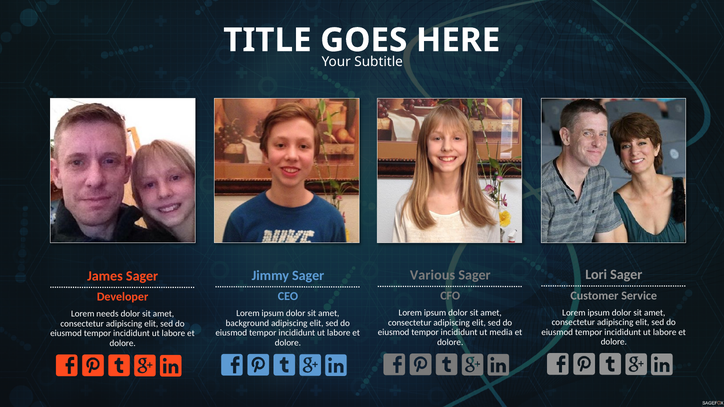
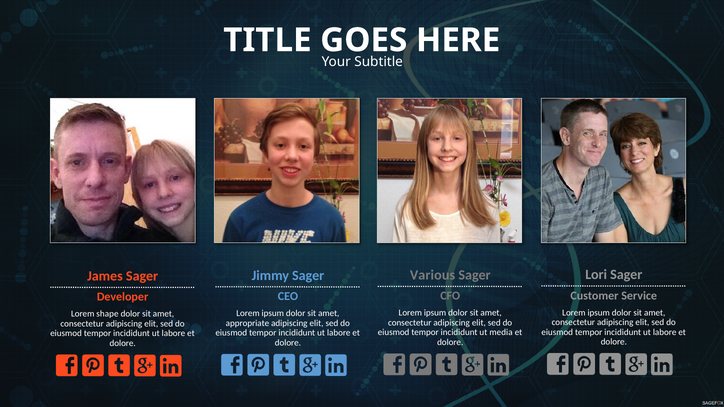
needs: needs -> shape
background: background -> appropriate
